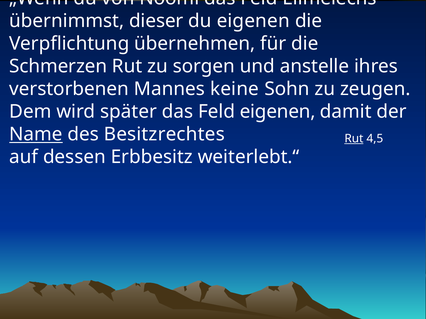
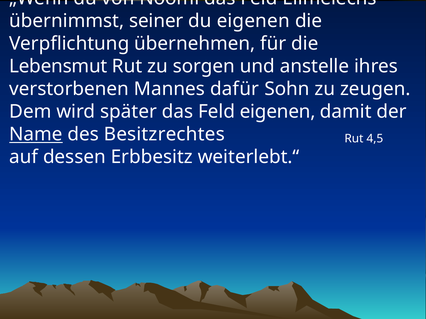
dieser: dieser -> seiner
Schmerzen: Schmerzen -> Lebensmut
keine: keine -> dafür
Rut at (354, 139) underline: present -> none
